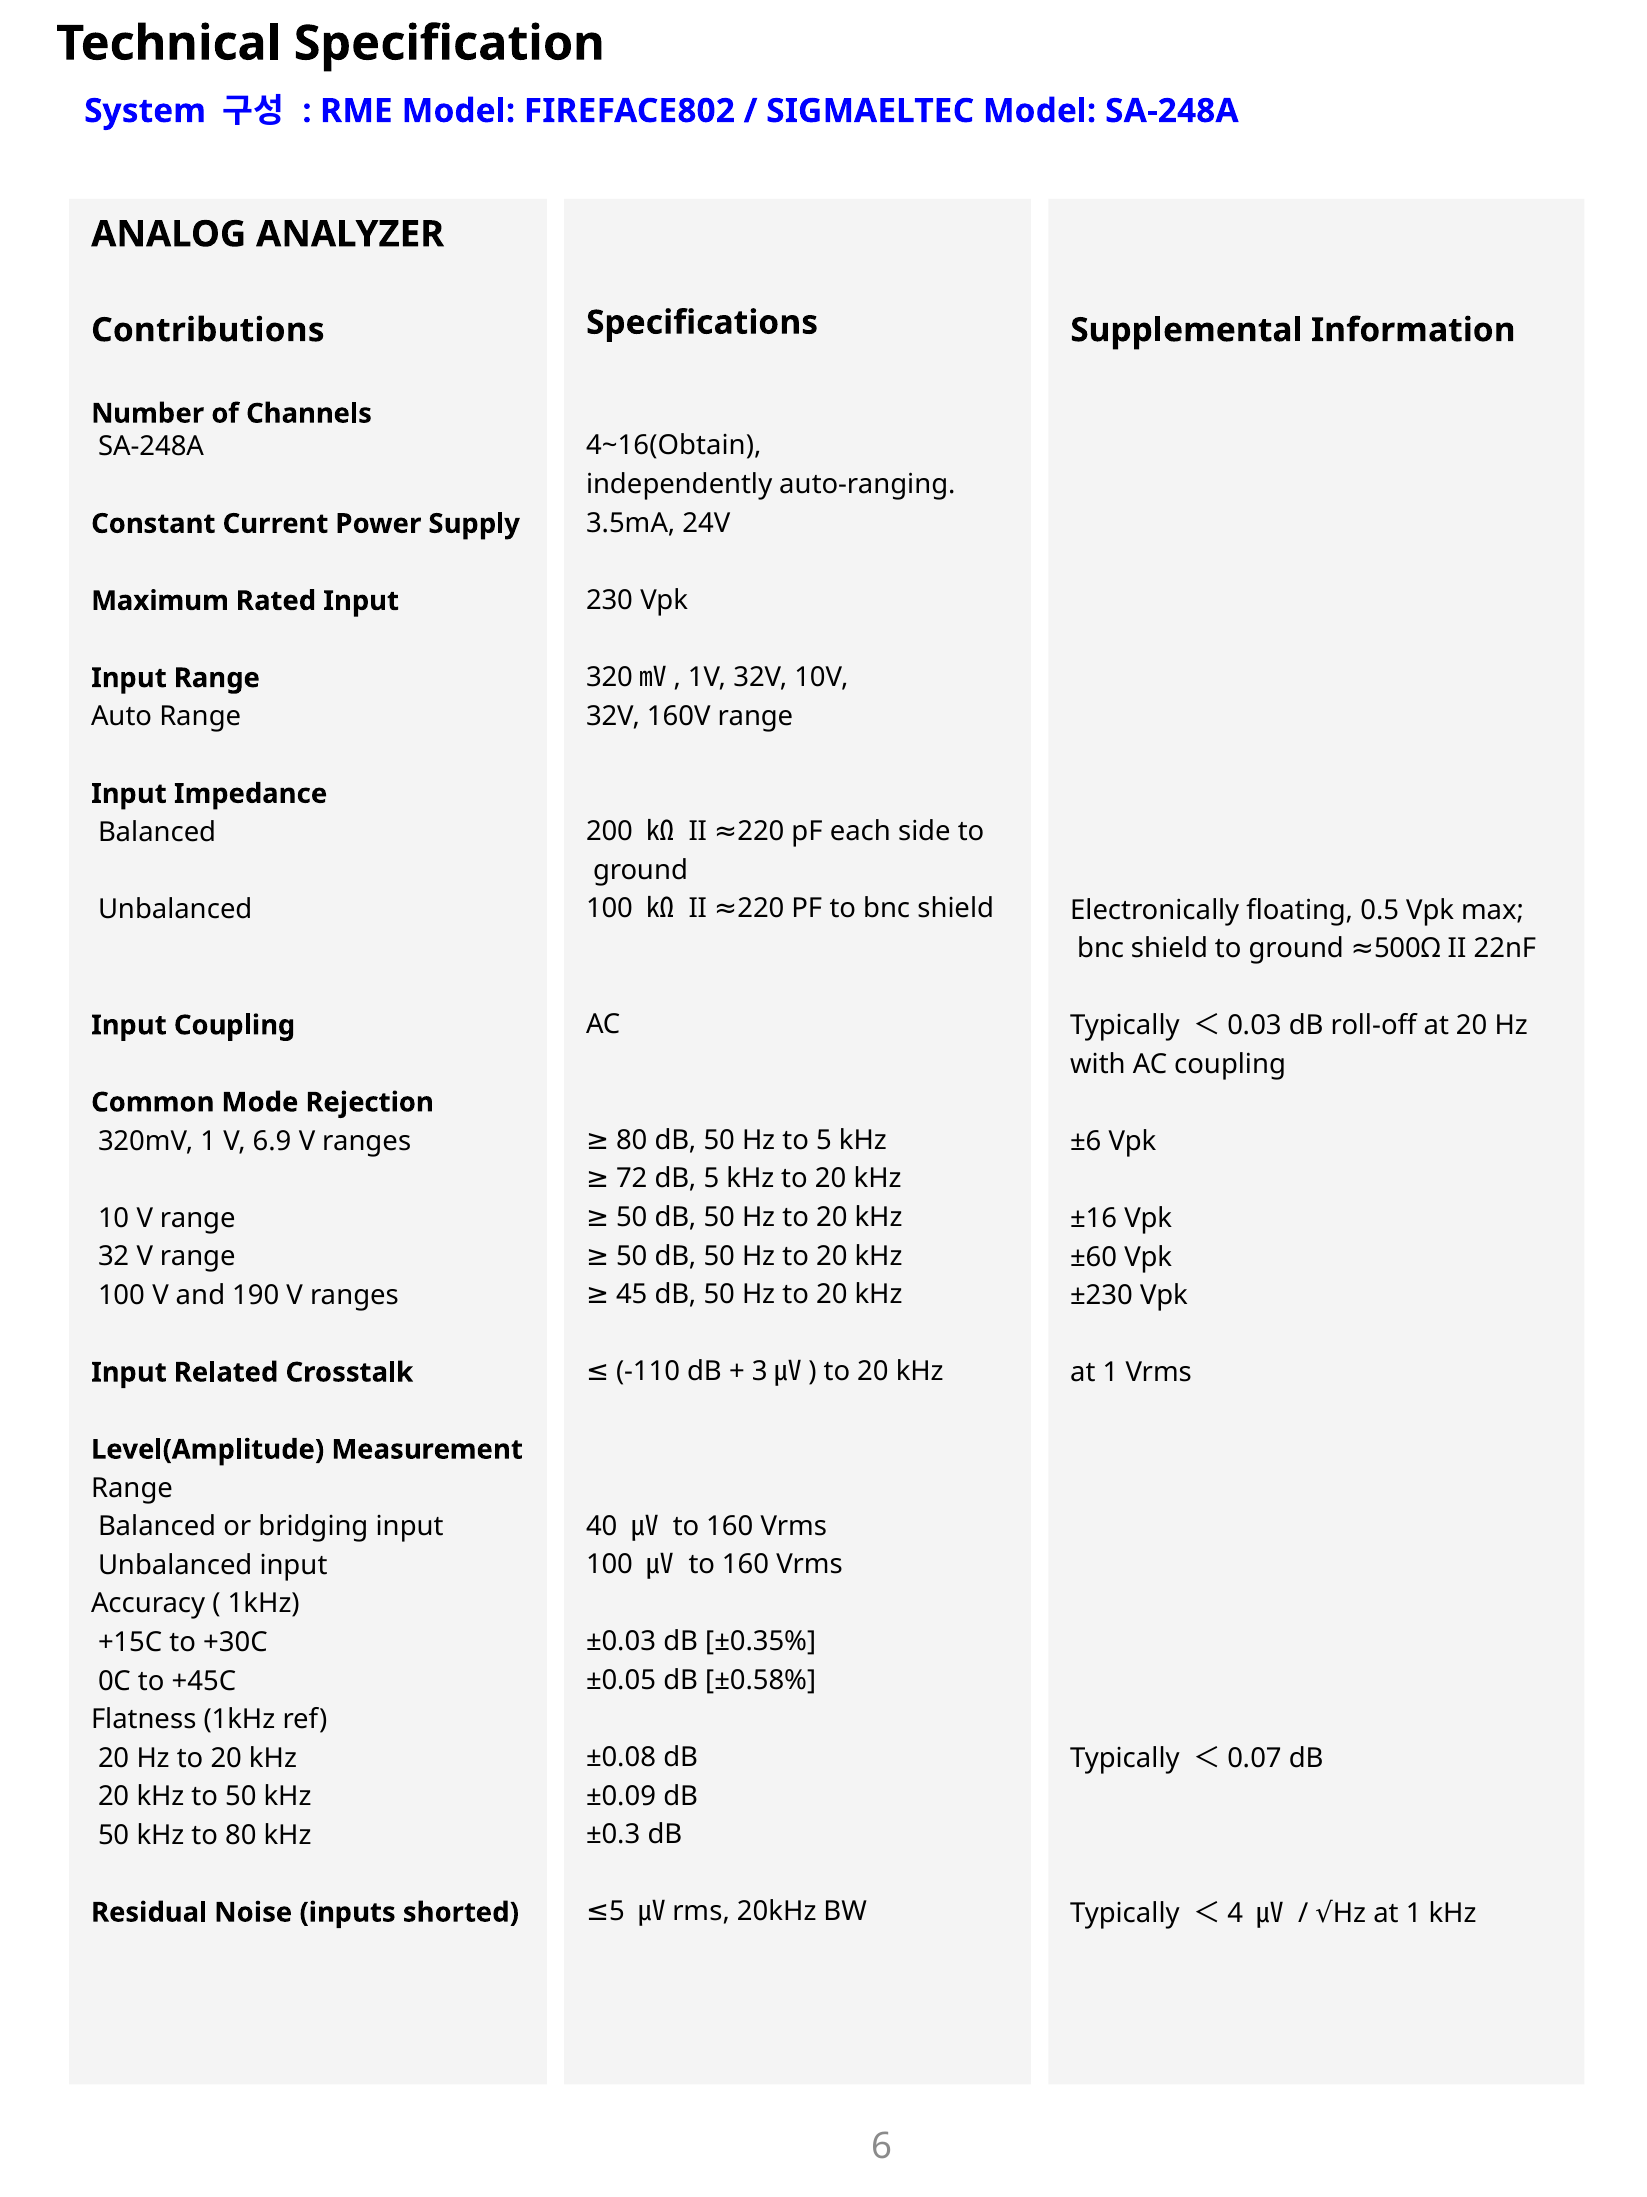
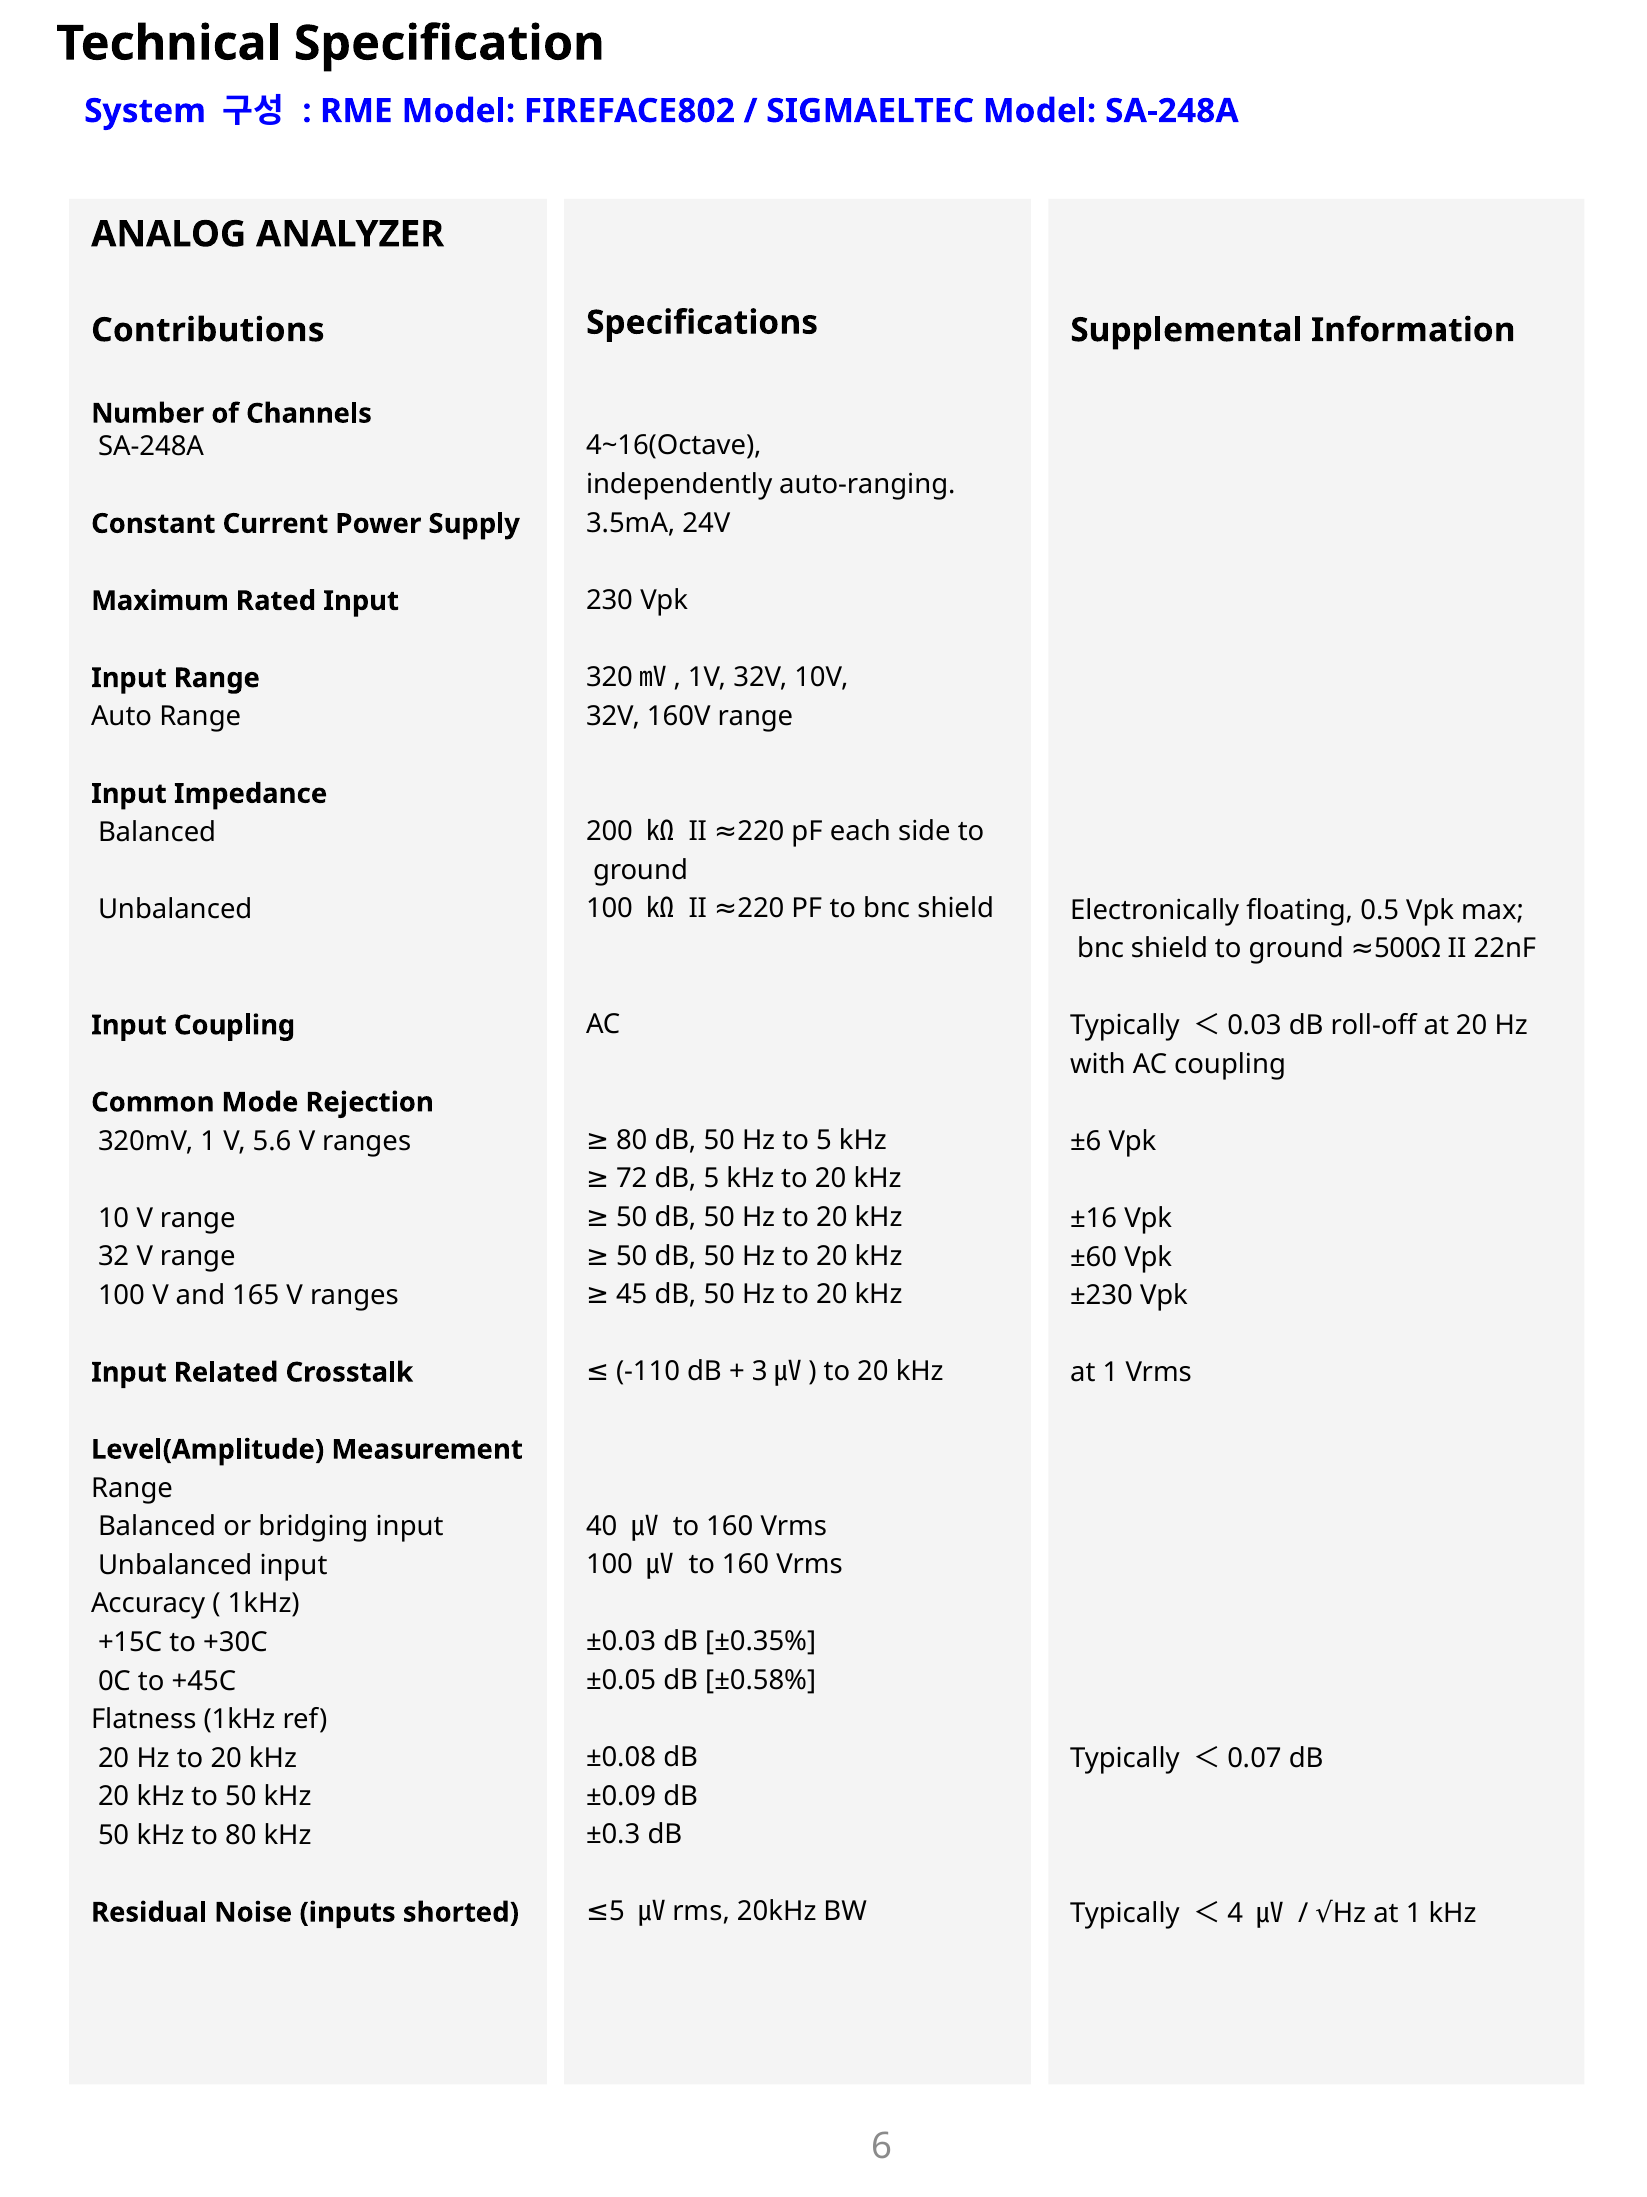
4~16(Obtain: 4~16(Obtain -> 4~16(Octave
6.9: 6.9 -> 5.6
190: 190 -> 165
